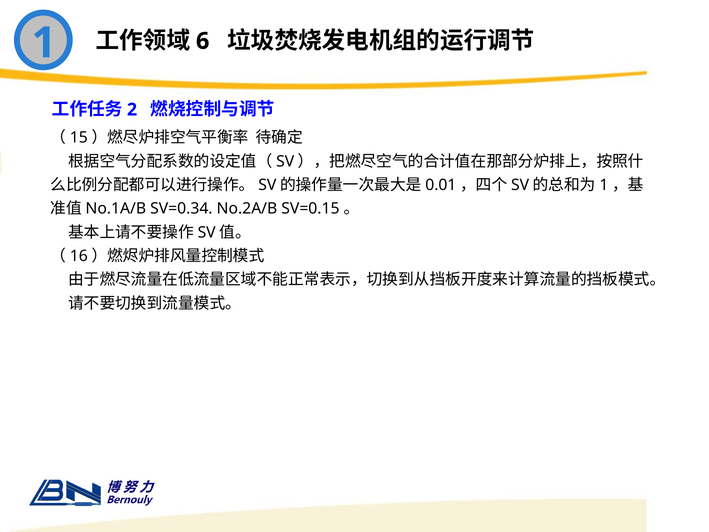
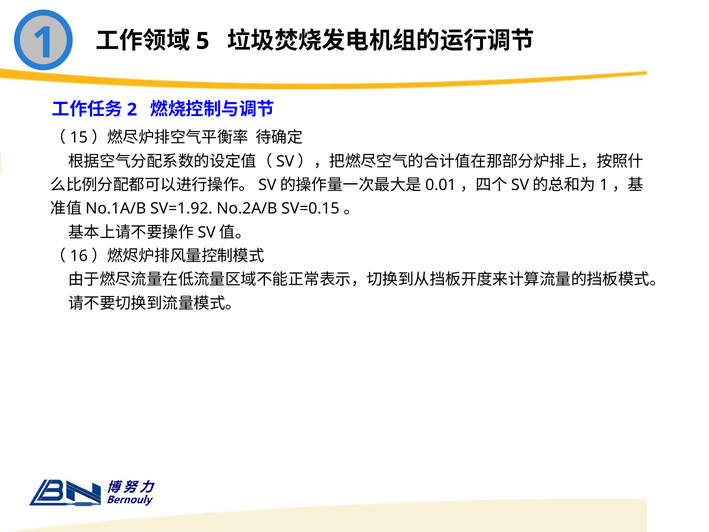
6: 6 -> 5
SV=0.34: SV=0.34 -> SV=1.92
